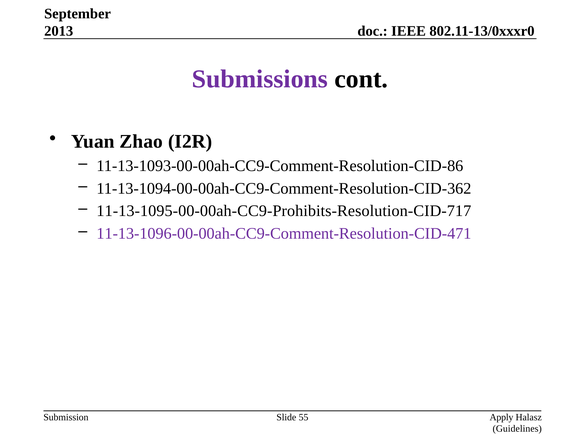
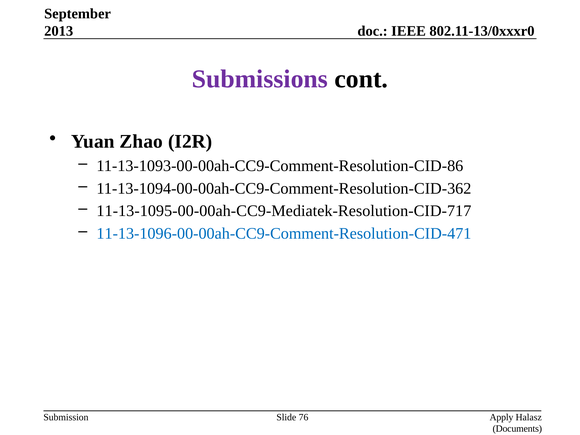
11-13-1095-00-00ah-CC9-Prohibits-Resolution-CID-717: 11-13-1095-00-00ah-CC9-Prohibits-Resolution-CID-717 -> 11-13-1095-00-00ah-CC9-Mediatek-Resolution-CID-717
11-13-1096-00-00ah-CC9-Comment-Resolution-CID-471 colour: purple -> blue
55: 55 -> 76
Guidelines: Guidelines -> Documents
